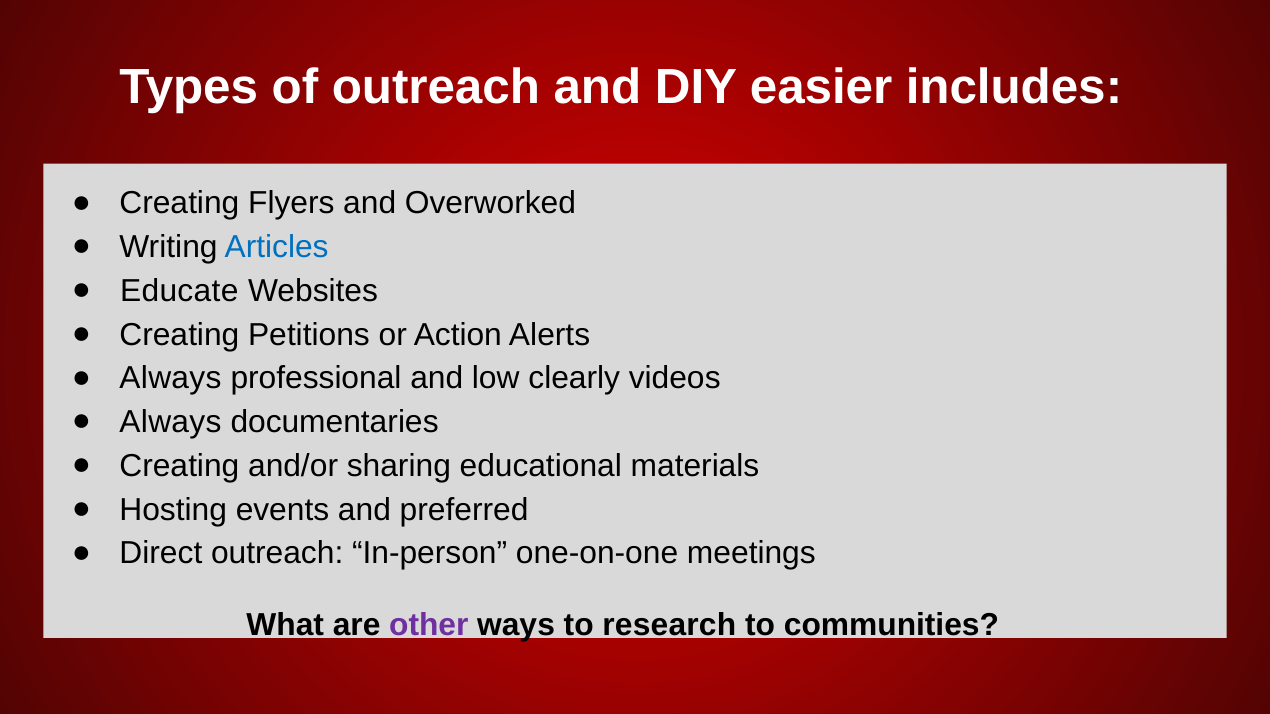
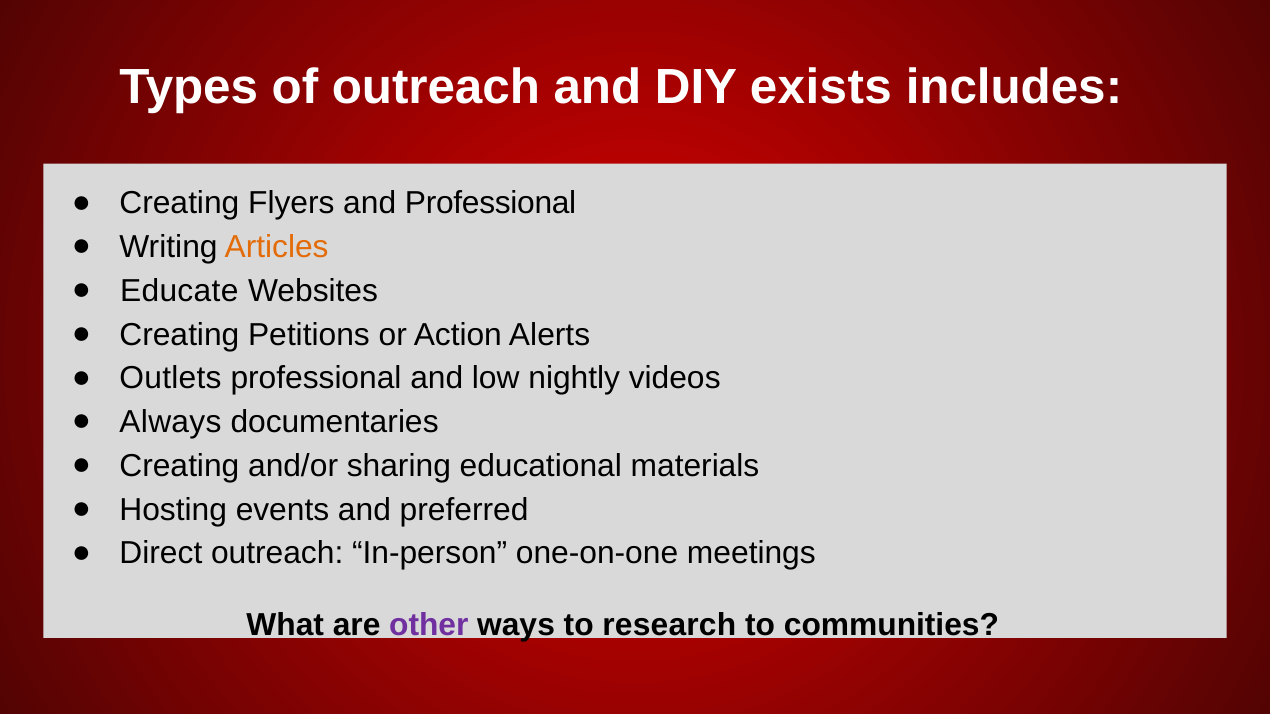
easier: easier -> exists
and Overworked: Overworked -> Professional
Articles colour: blue -> orange
Always at (170, 379): Always -> Outlets
clearly: clearly -> nightly
